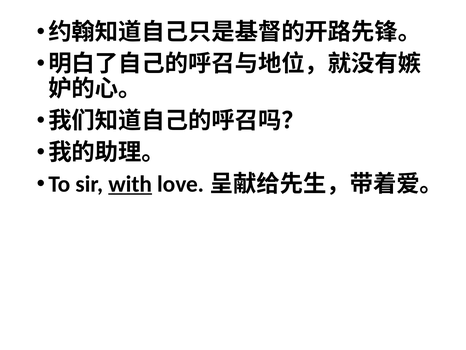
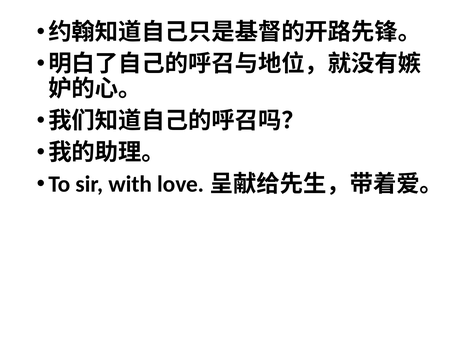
with underline: present -> none
